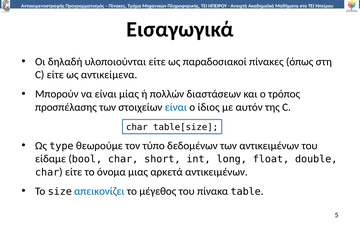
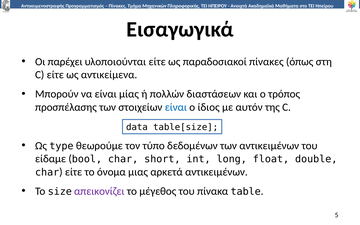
δηλαδή: δηλαδή -> παρέχει
char at (137, 127): char -> data
απεικονίζει colour: blue -> purple
